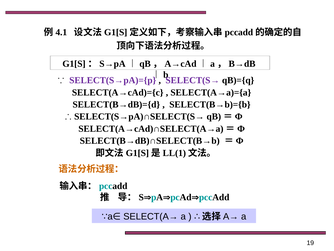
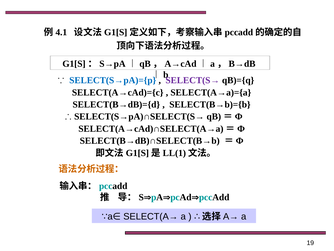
SELECT(S→pA)={p colour: purple -> blue
